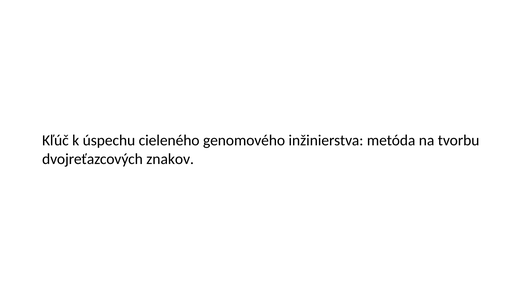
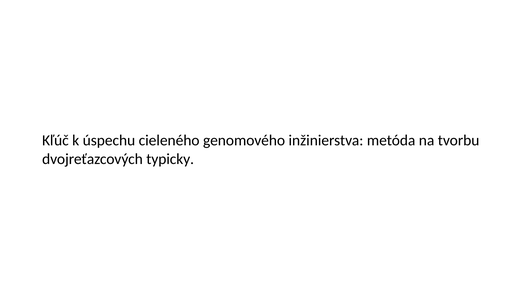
znakov: znakov -> typicky
